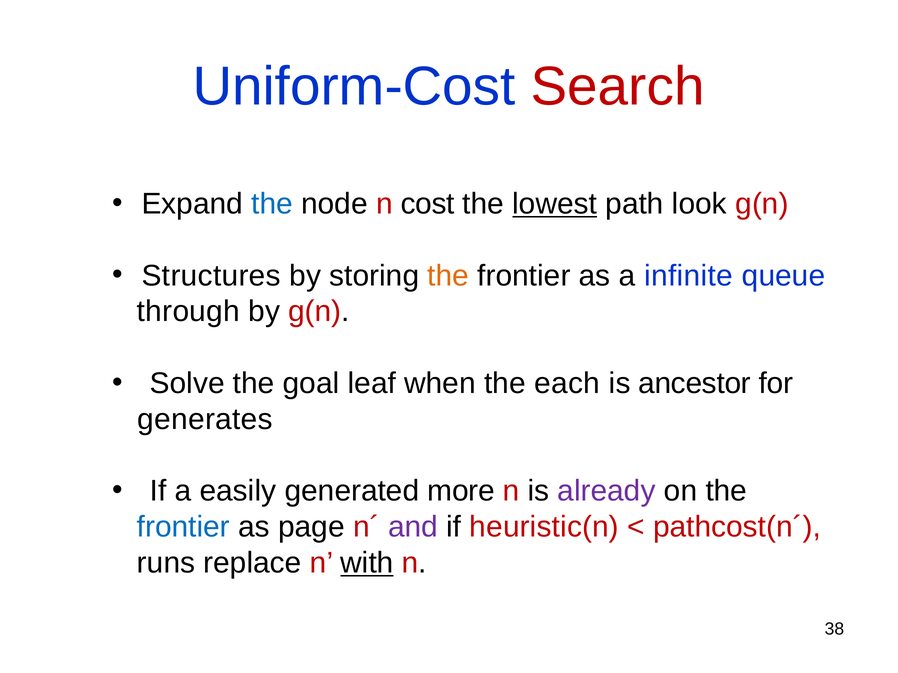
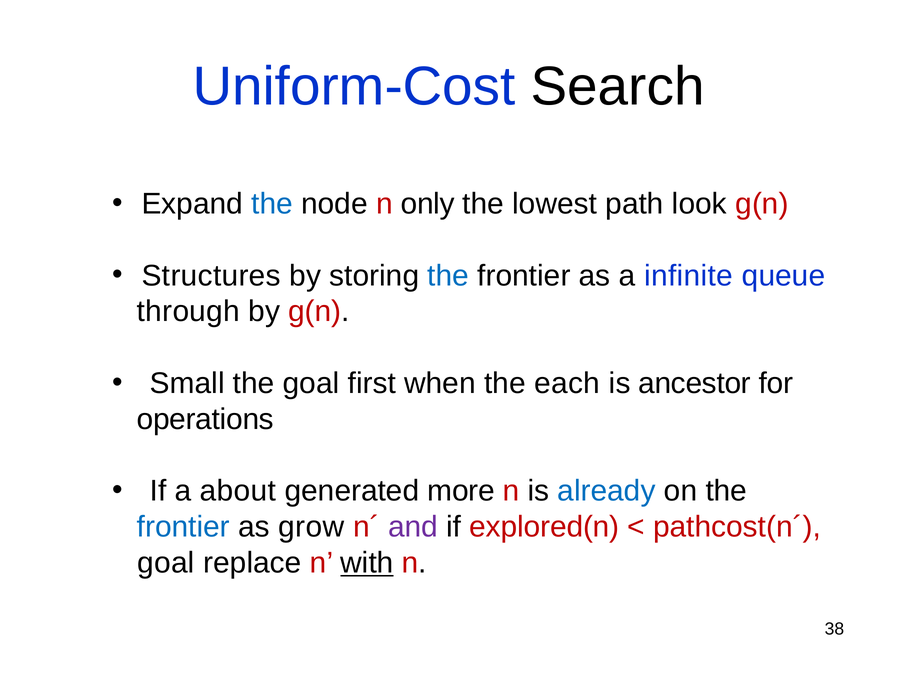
Search colour: red -> black
cost: cost -> only
lowest underline: present -> none
the at (448, 276) colour: orange -> blue
Solve: Solve -> Small
leaf: leaf -> first
generates: generates -> operations
easily: easily -> about
already colour: purple -> blue
page: page -> grow
heuristic(n: heuristic(n -> explored(n
runs at (166, 563): runs -> goal
